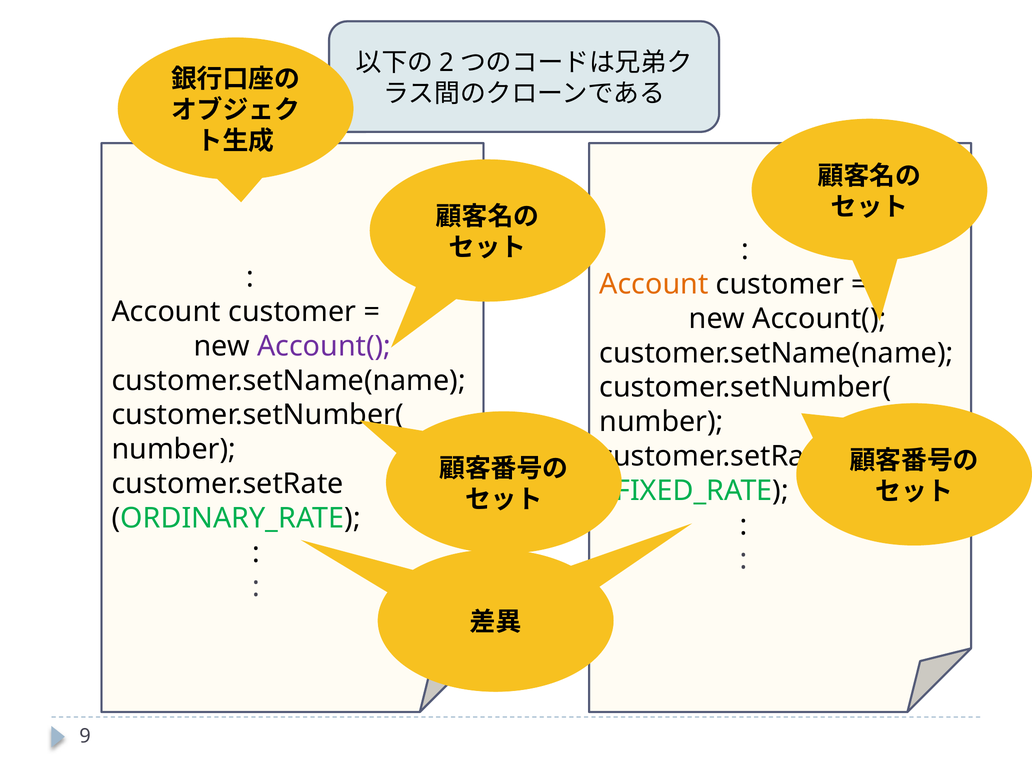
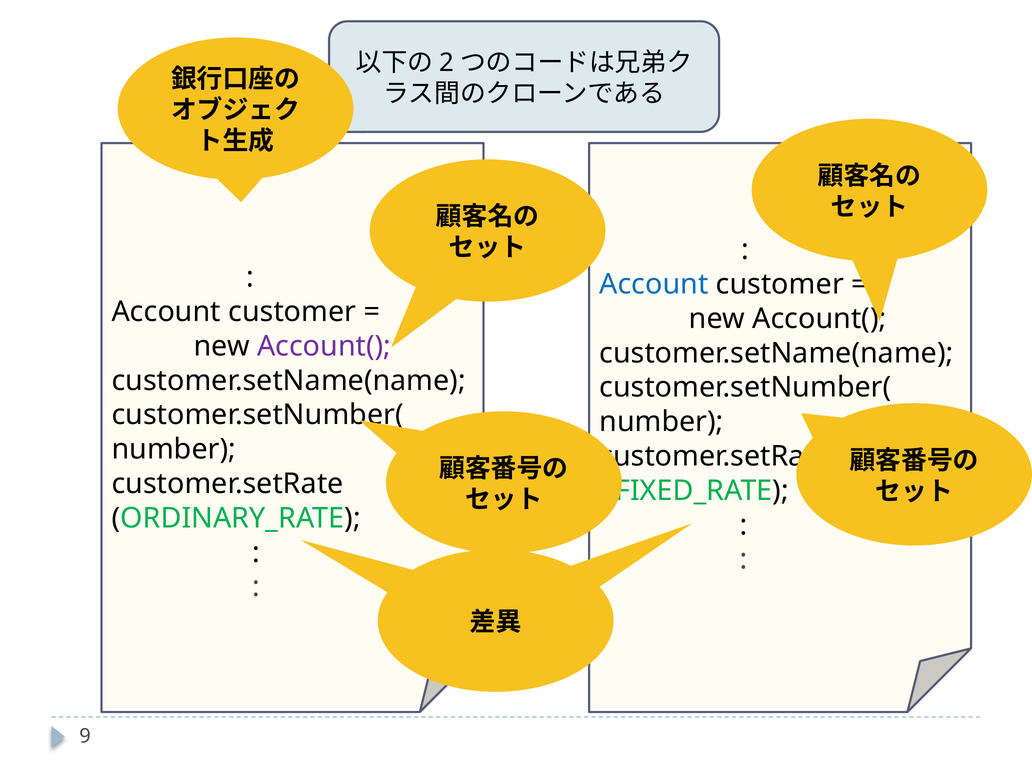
Account at (654, 284) colour: orange -> blue
